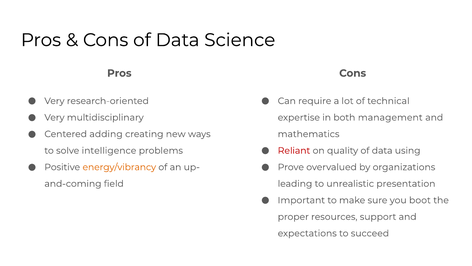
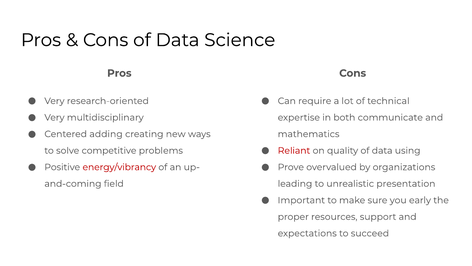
management: management -> communicate
intelligence: intelligence -> competitive
energy/vibrancy colour: orange -> red
boot: boot -> early
